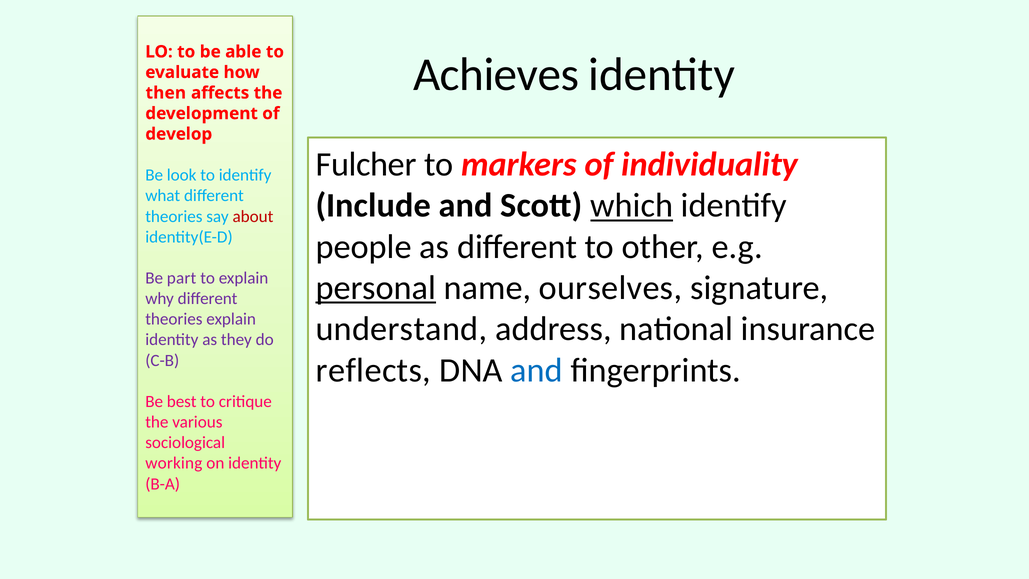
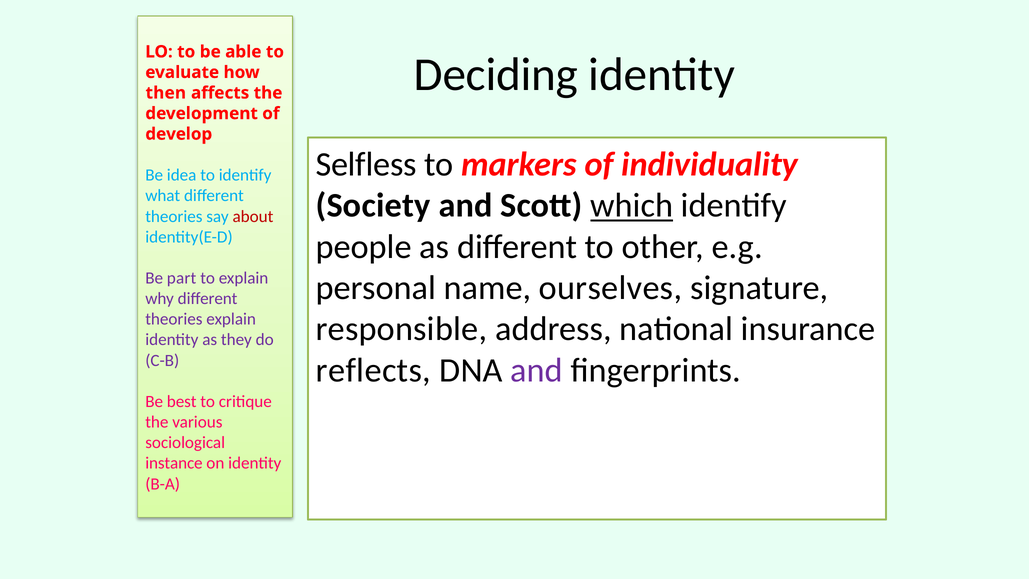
Achieves: Achieves -> Deciding
Fulcher: Fulcher -> Selfless
look: look -> idea
Include: Include -> Society
personal underline: present -> none
understand: understand -> responsible
and at (537, 370) colour: blue -> purple
working: working -> instance
